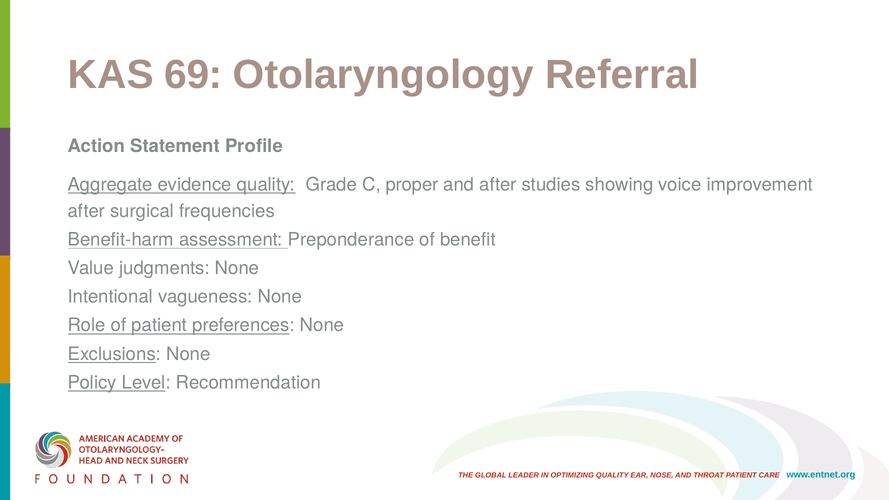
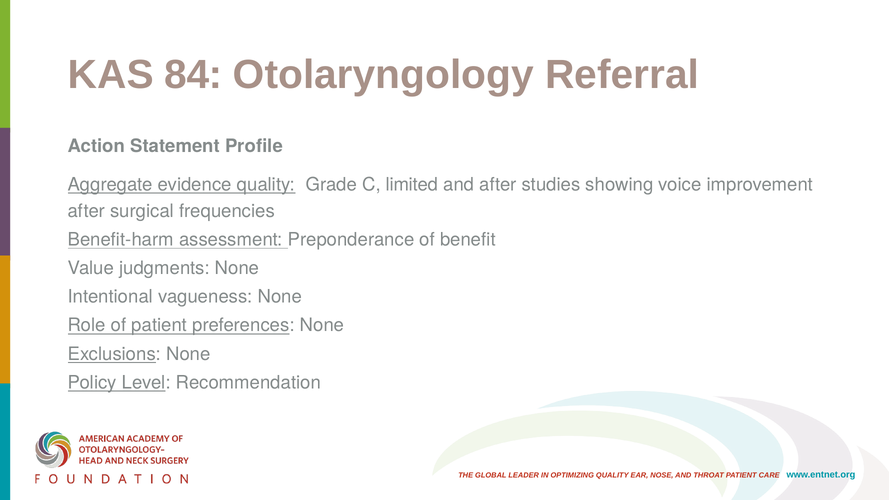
69: 69 -> 84
proper: proper -> limited
